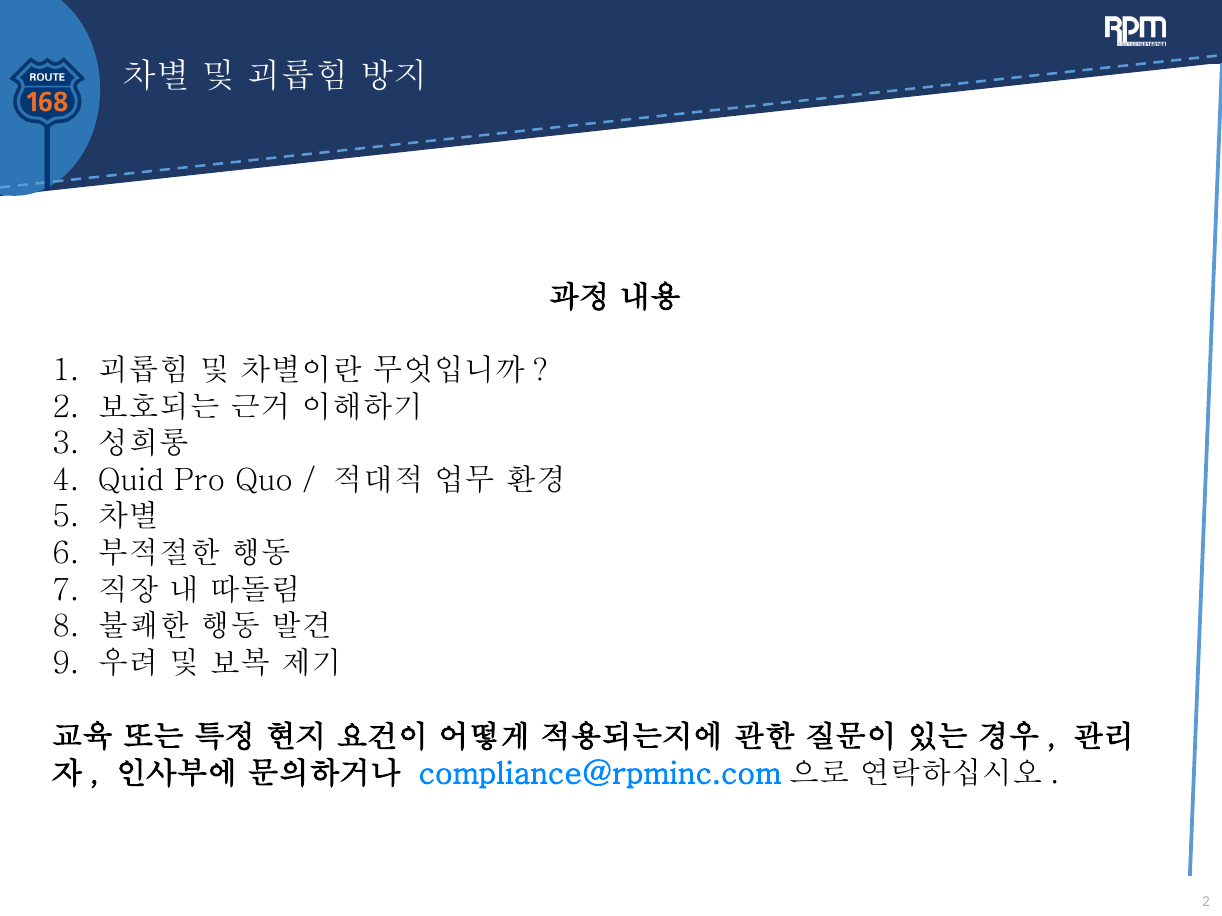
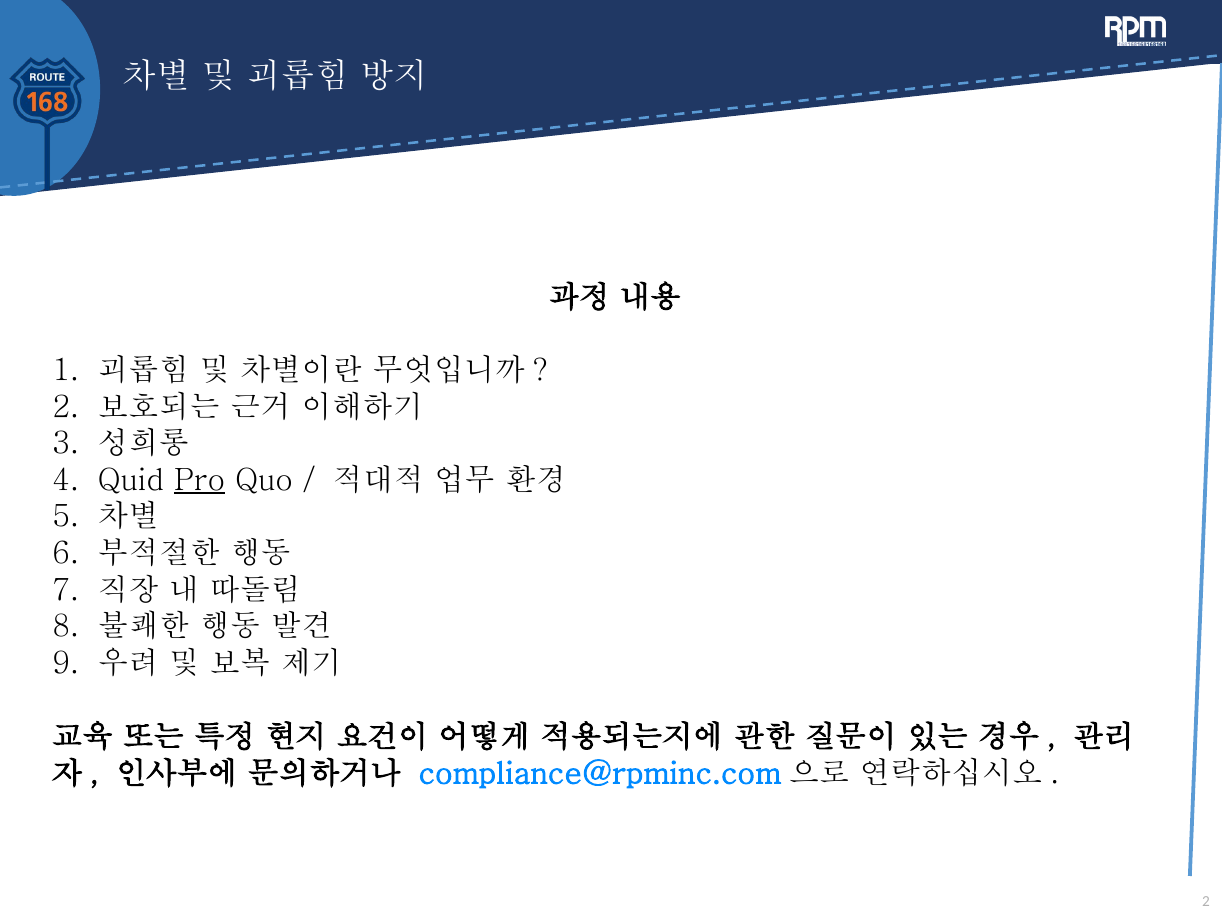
Pro underline: none -> present
